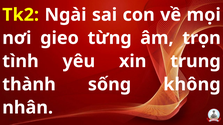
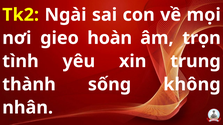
từng: từng -> hoàn
